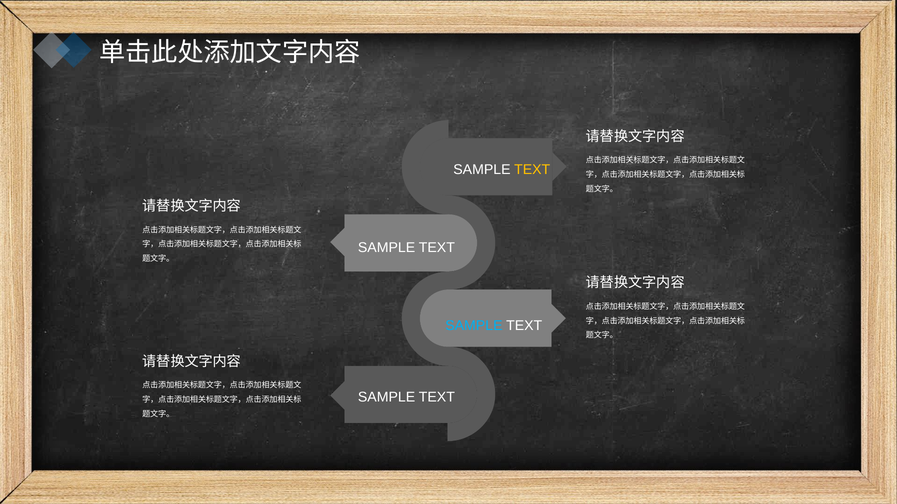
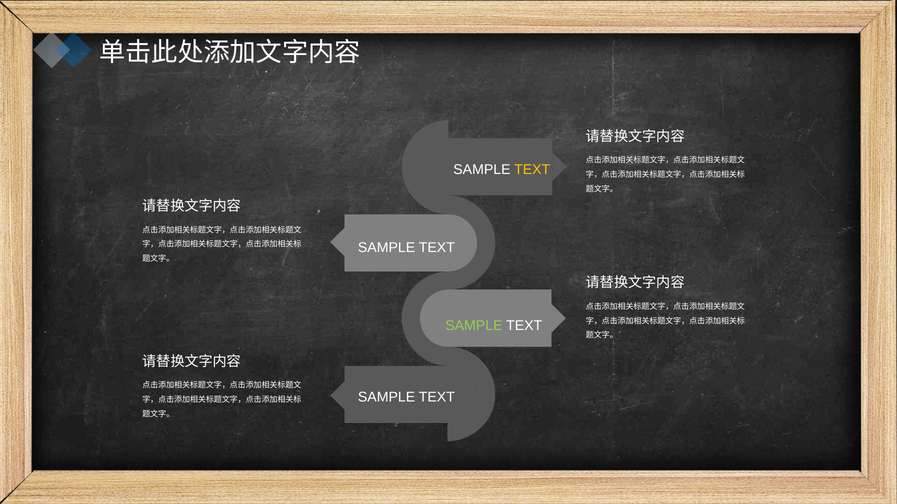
SAMPLE at (474, 326) colour: light blue -> light green
